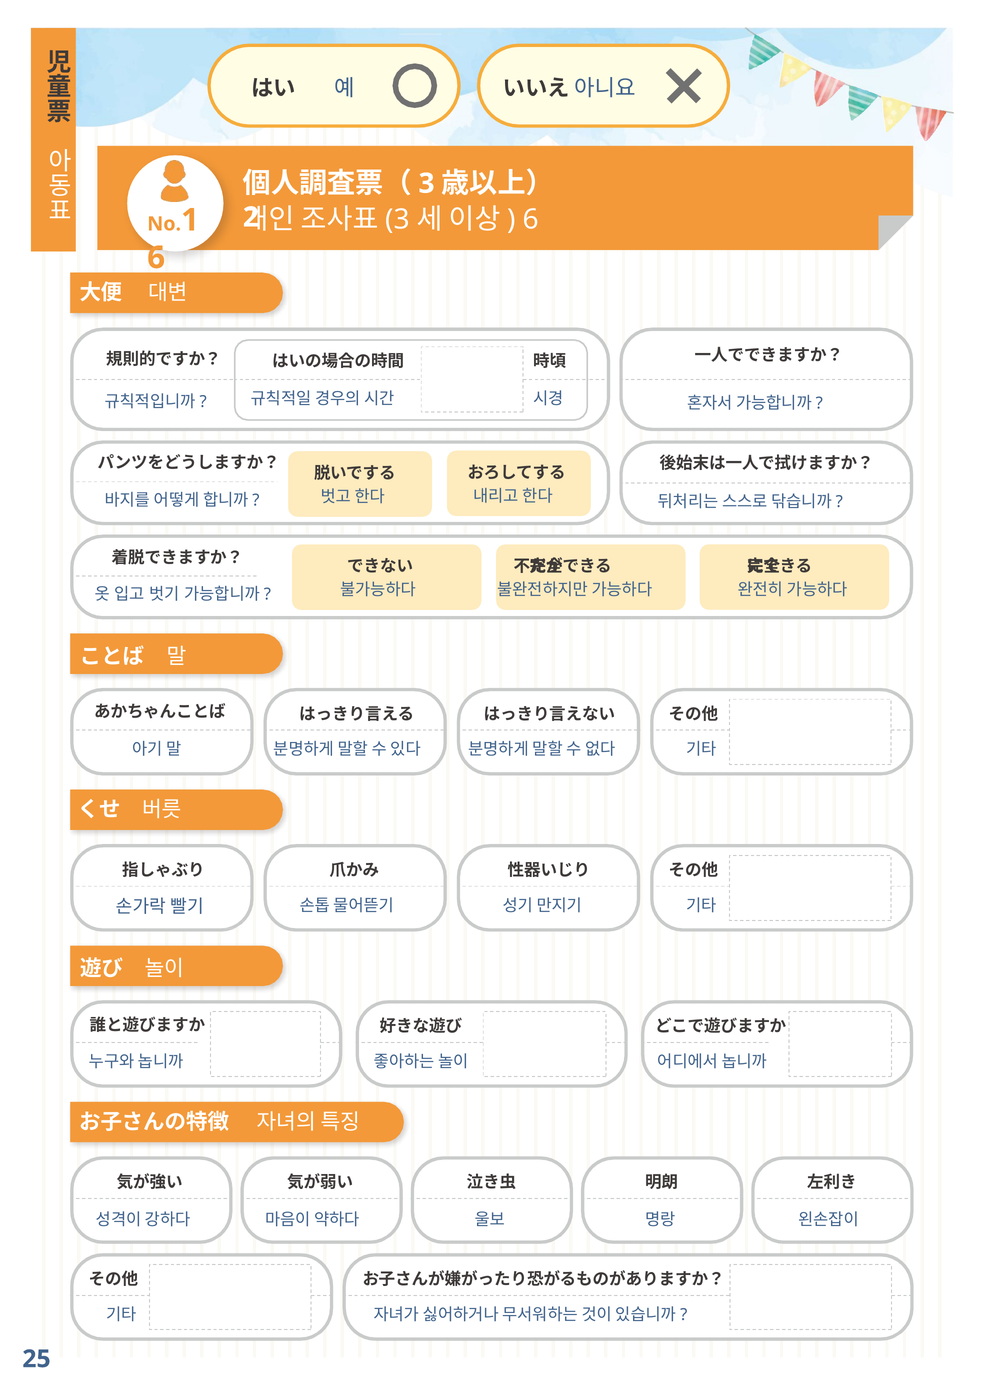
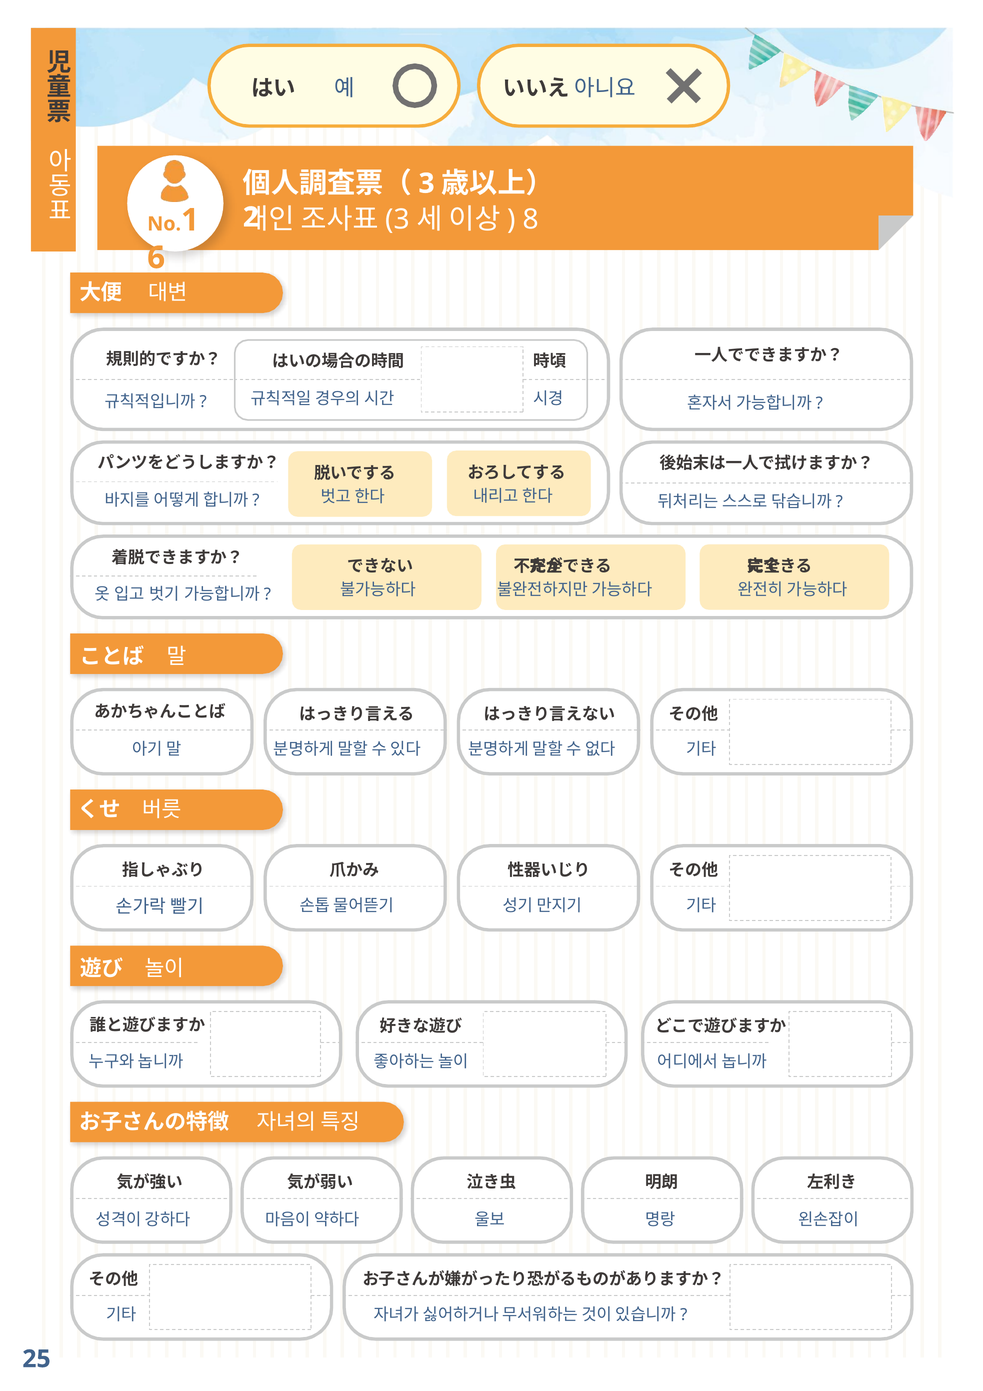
6 at (531, 219): 6 -> 8
